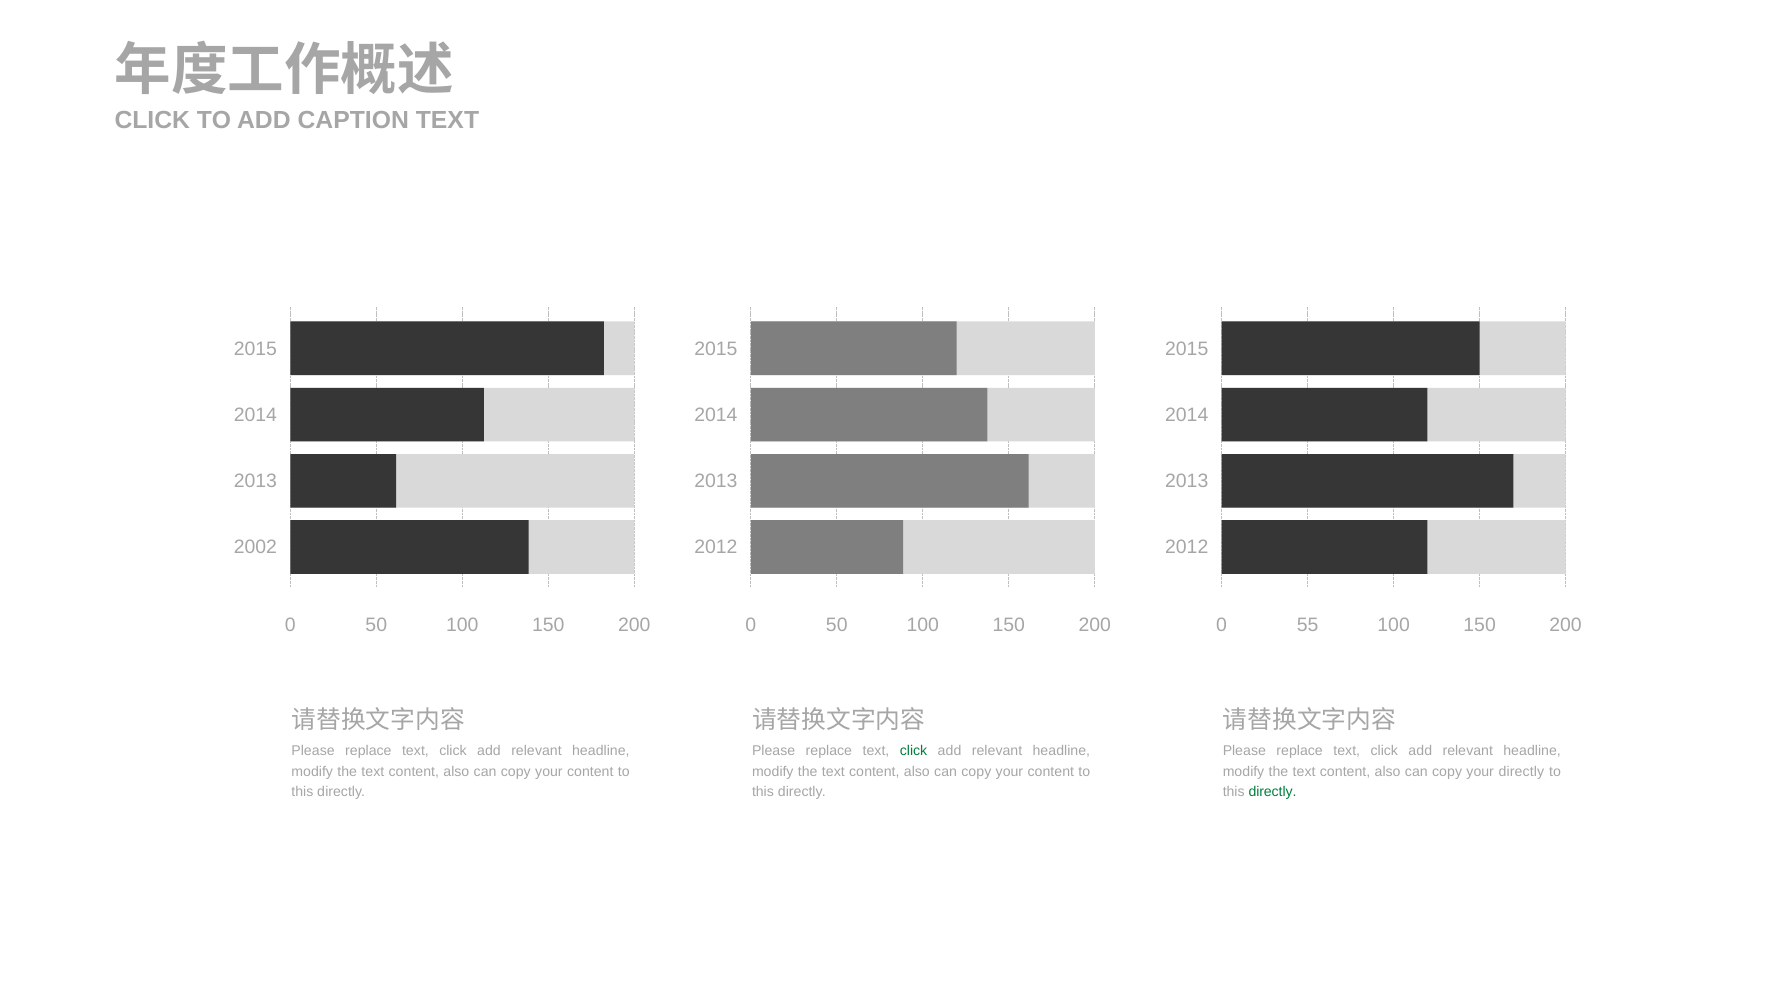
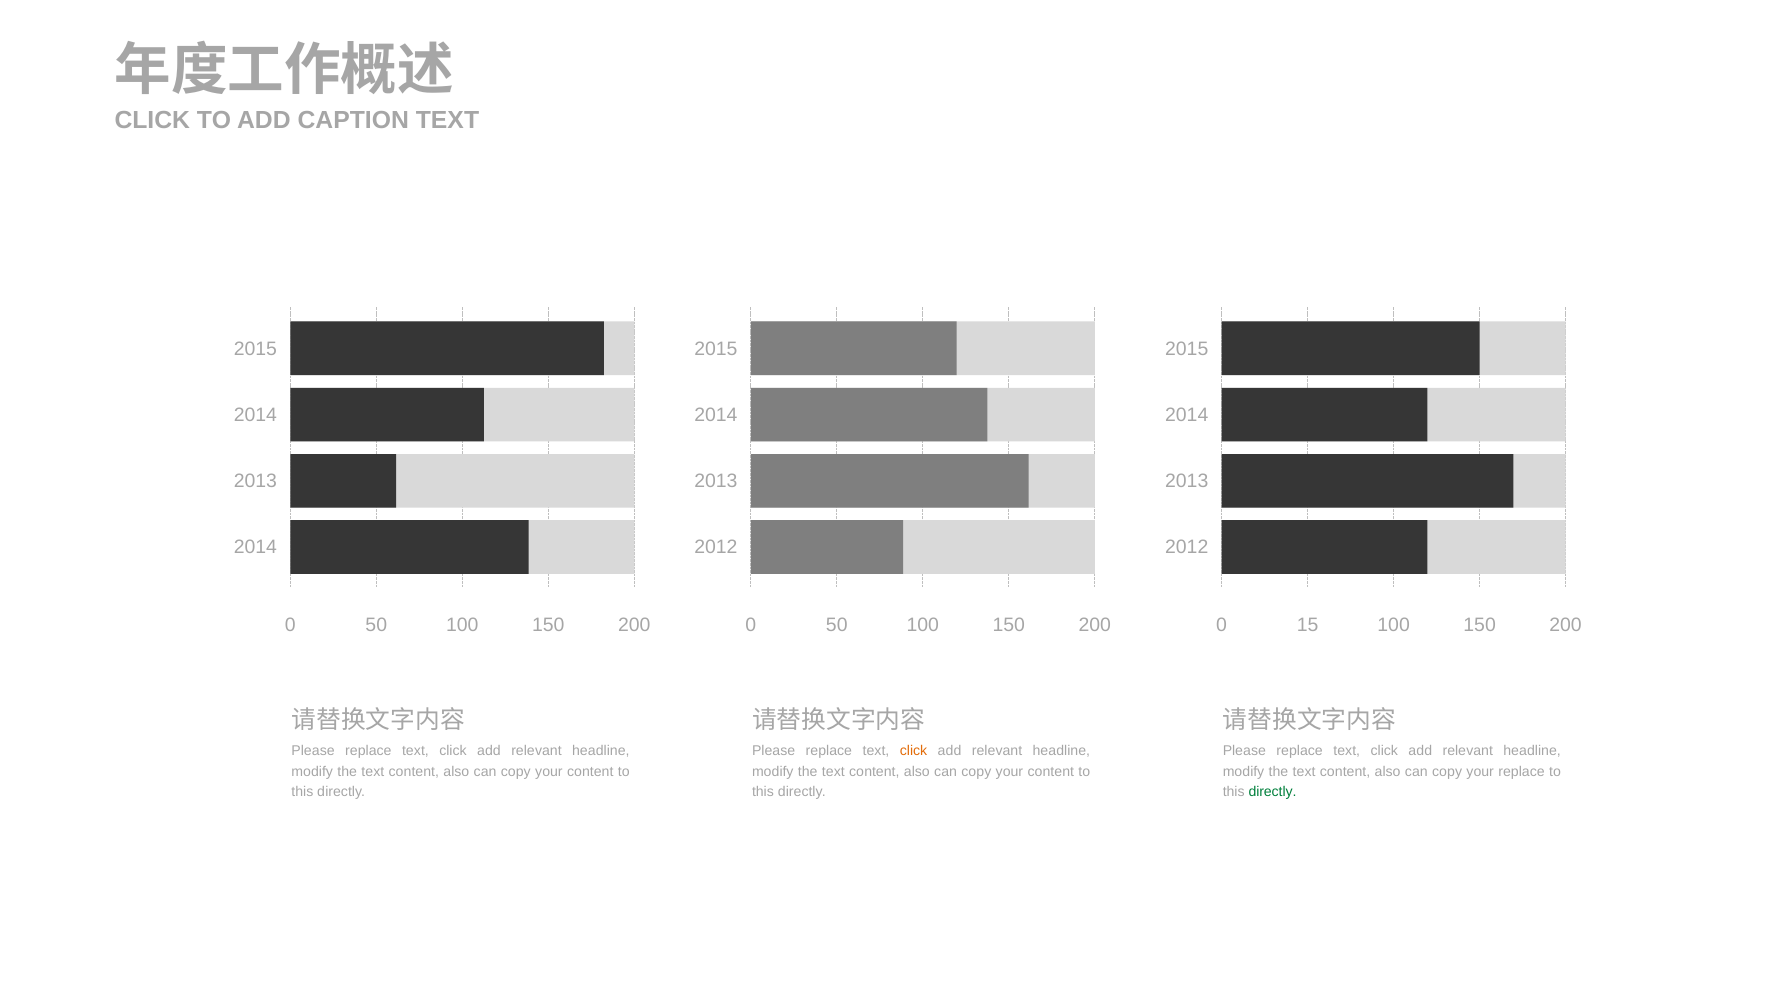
2002 at (255, 548): 2002 -> 2014
55: 55 -> 15
click at (914, 752) colour: green -> orange
your directly: directly -> replace
